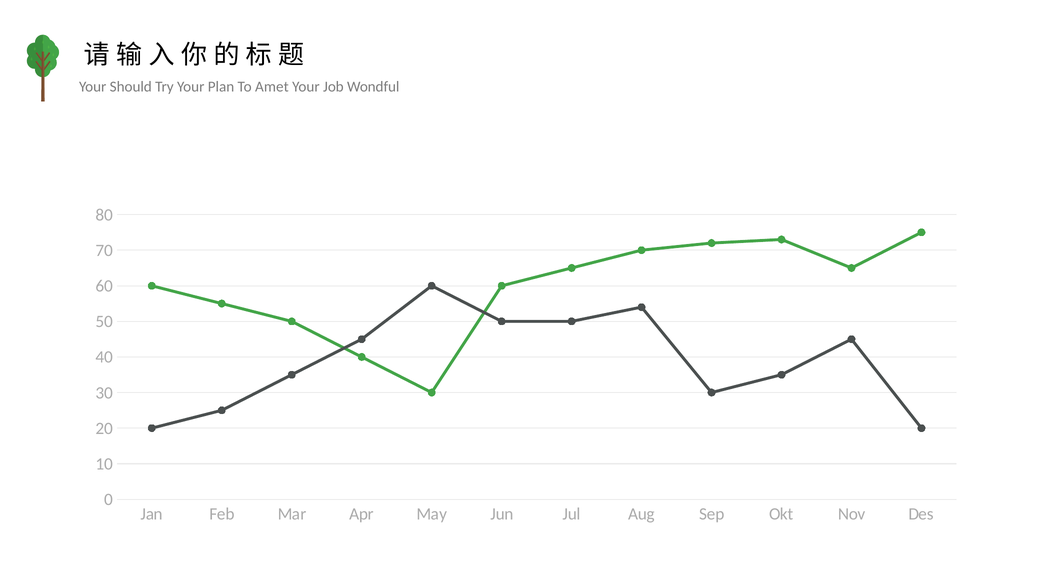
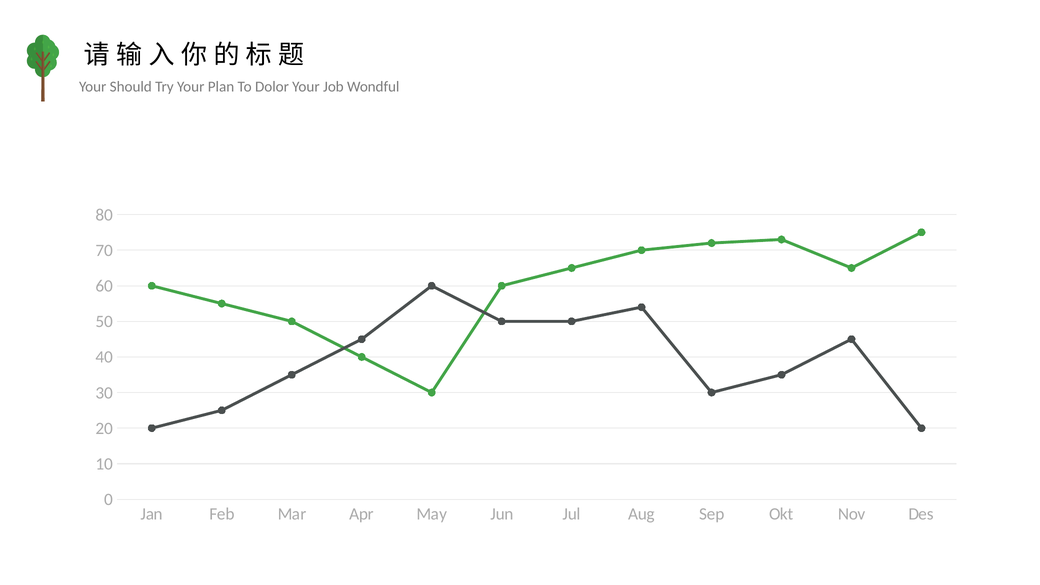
Amet: Amet -> Dolor
